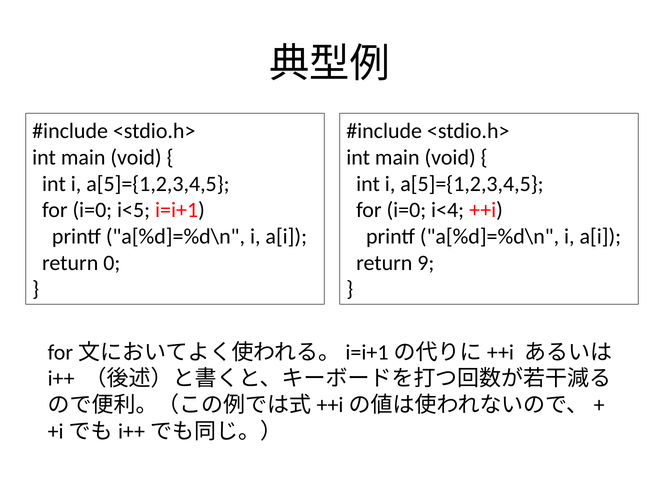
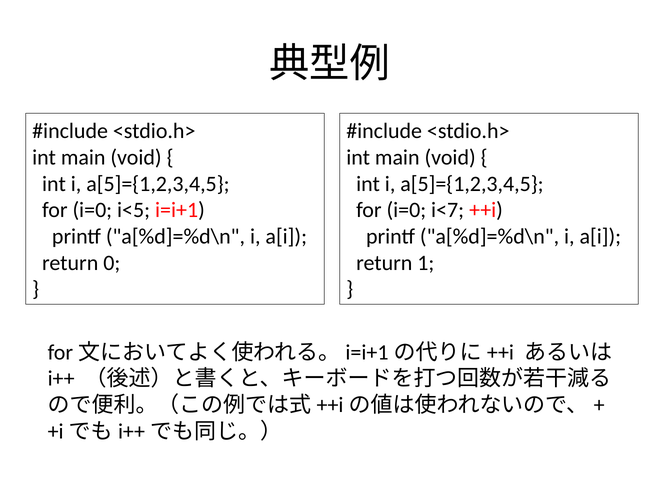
i<4: i<4 -> i<7
9: 9 -> 1
